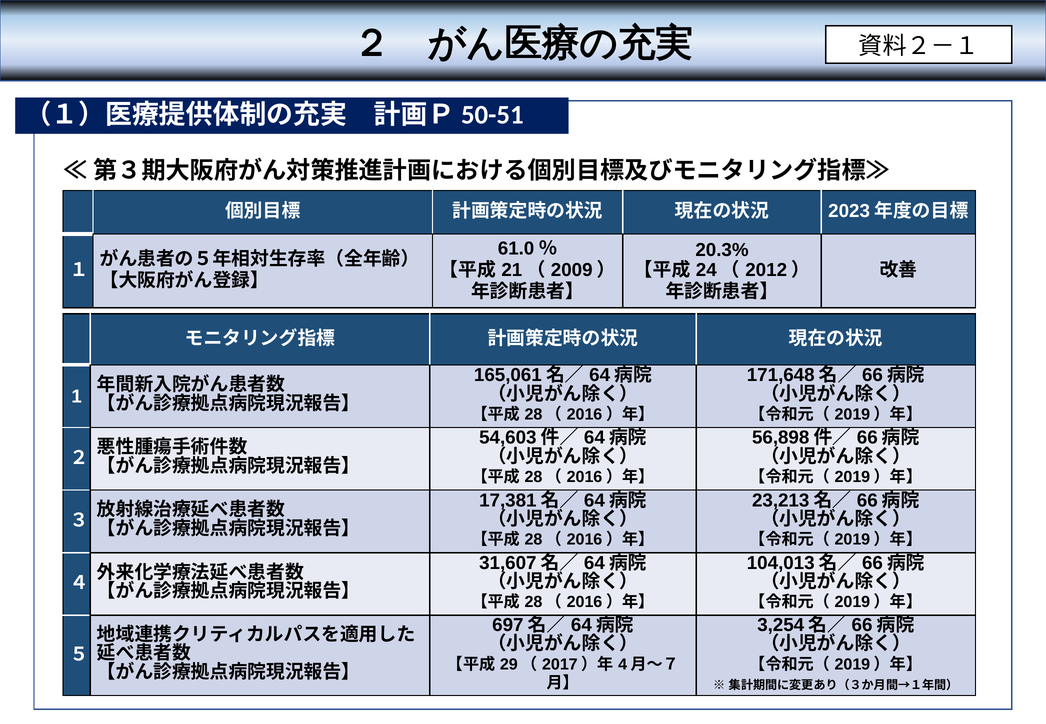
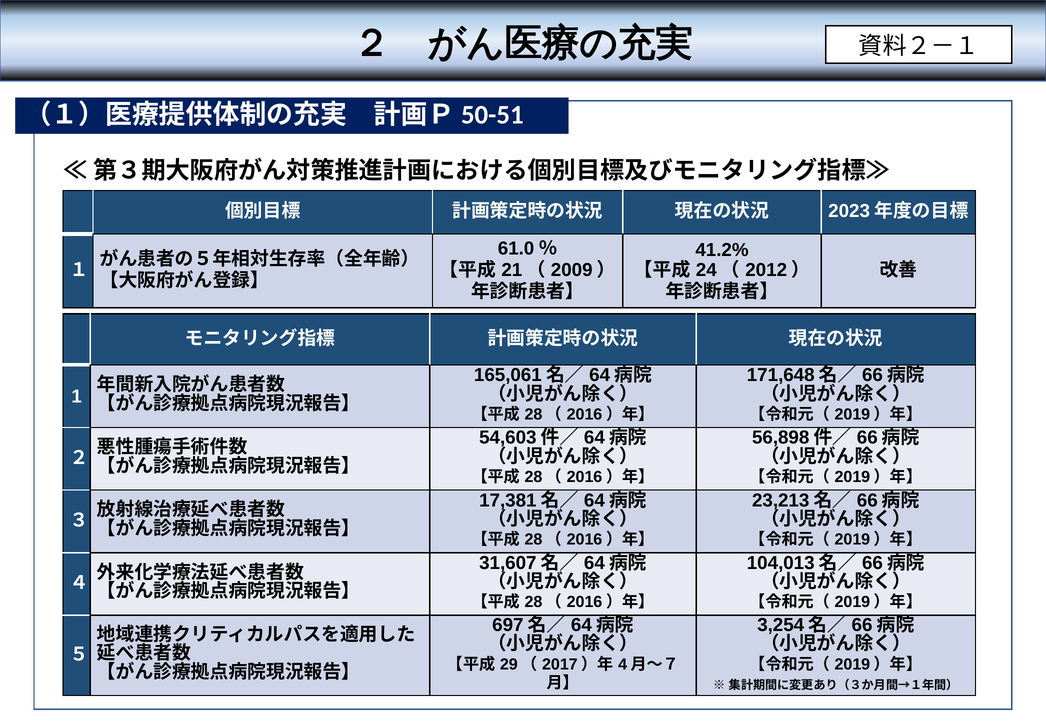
20.3%: 20.3% -> 41.2%
